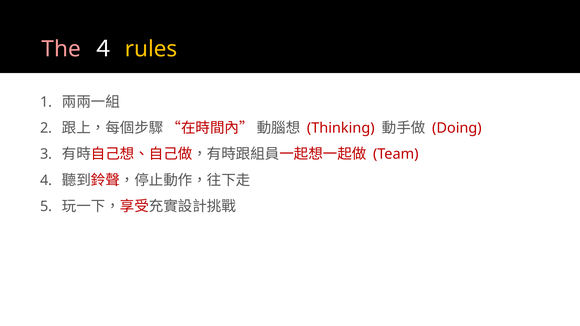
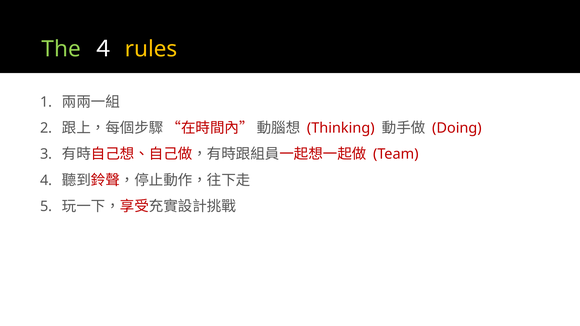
The colour: pink -> light green
